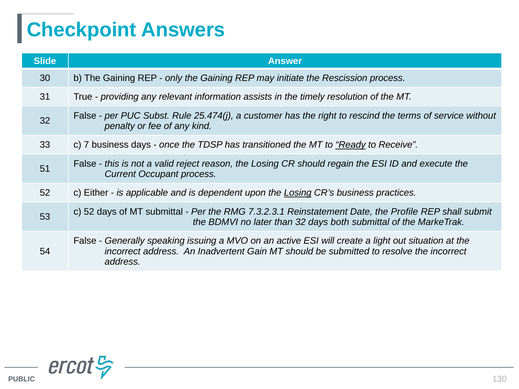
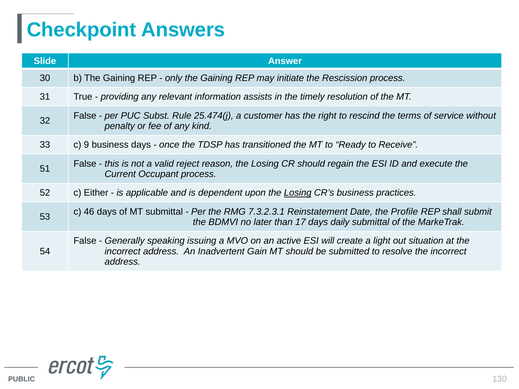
7: 7 -> 9
Ready underline: present -> none
c 52: 52 -> 46
than 32: 32 -> 17
both: both -> daily
